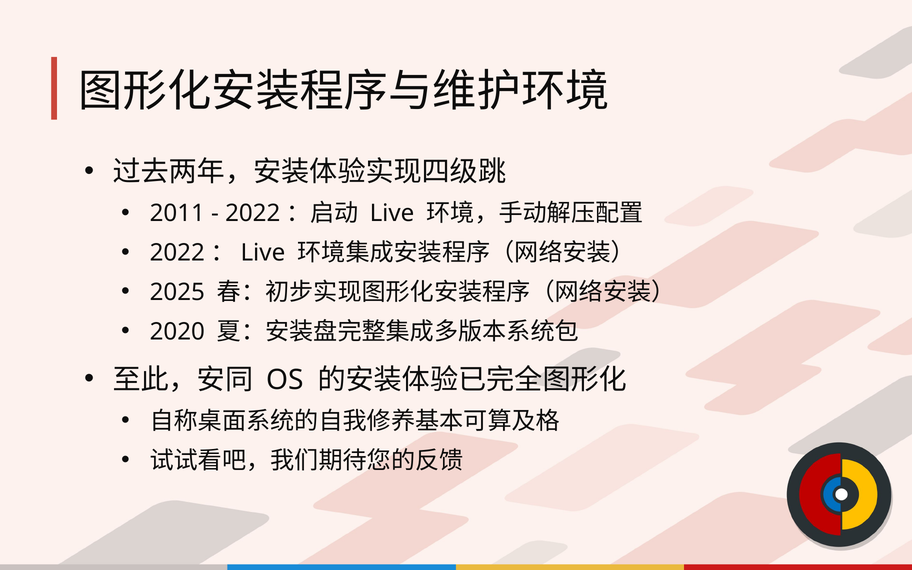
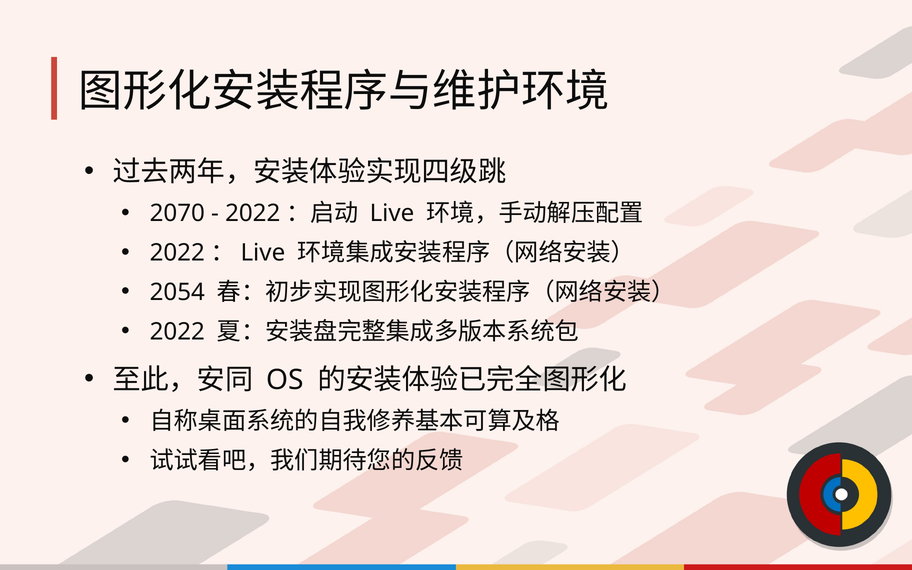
2011: 2011 -> 2070
2025: 2025 -> 2054
2020 at (177, 332): 2020 -> 2022
